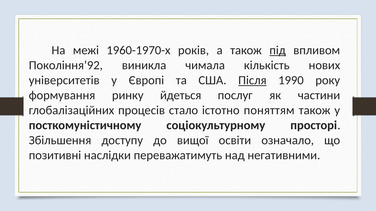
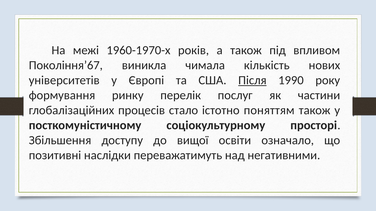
під underline: present -> none
Покоління’92: Покоління’92 -> Покоління’67
йдеться: йдеться -> перелік
